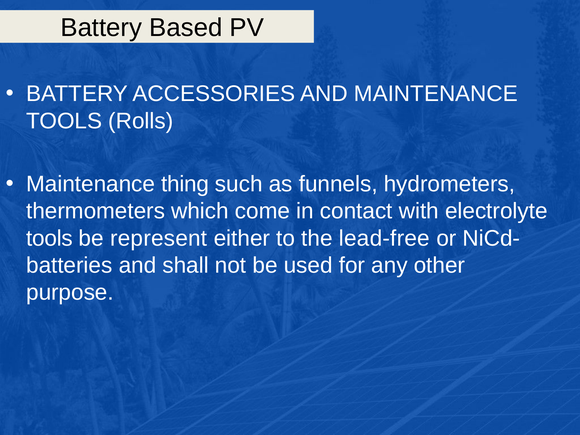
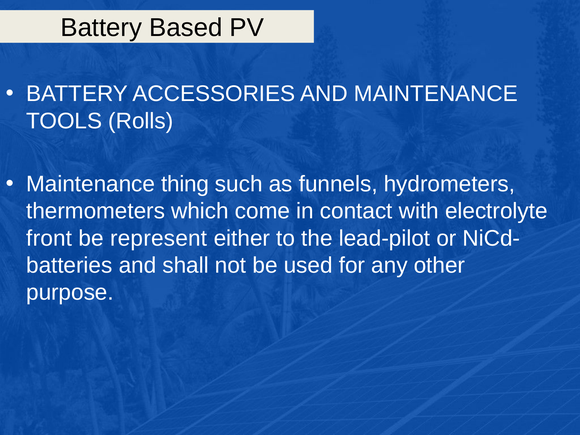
tools at (49, 238): tools -> front
lead-free: lead-free -> lead-pilot
